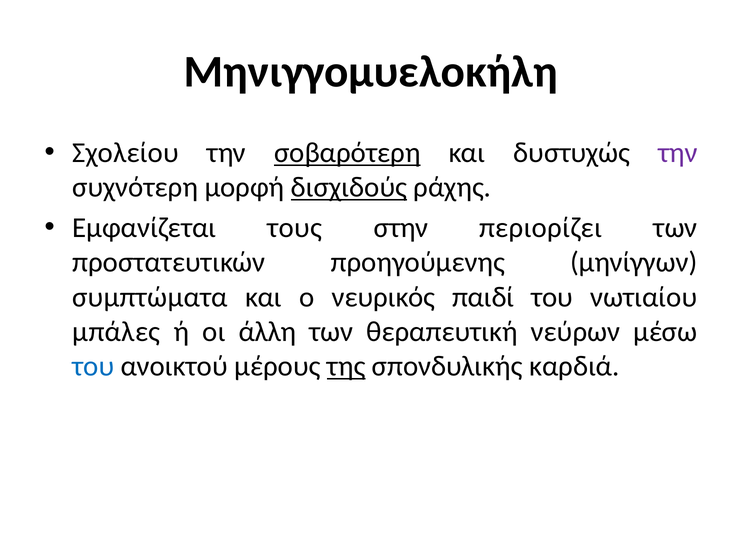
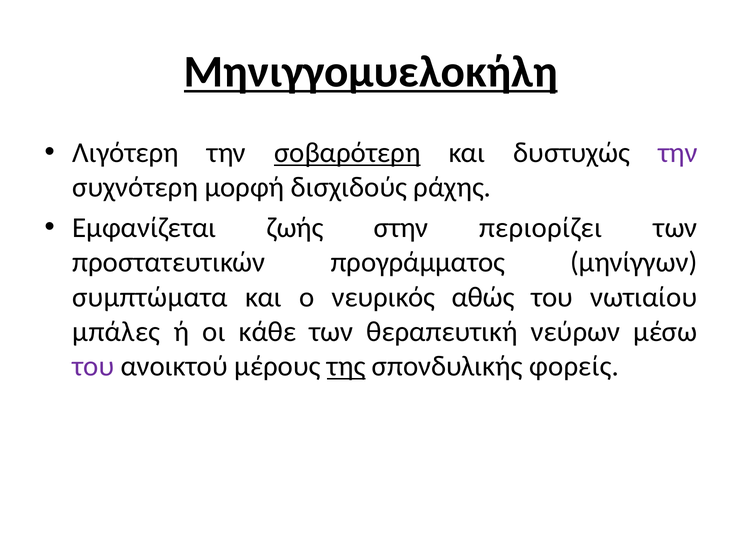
Μηνιγγομυελοκήλη underline: none -> present
Σχολείου: Σχολείου -> Λιγότερη
δισχιδούς underline: present -> none
τους: τους -> ζωής
προηγούμενης: προηγούμενης -> προγράμματος
παιδί: παιδί -> αθώς
άλλη: άλλη -> κάθε
του at (93, 367) colour: blue -> purple
καρδιά: καρδιά -> φορείς
